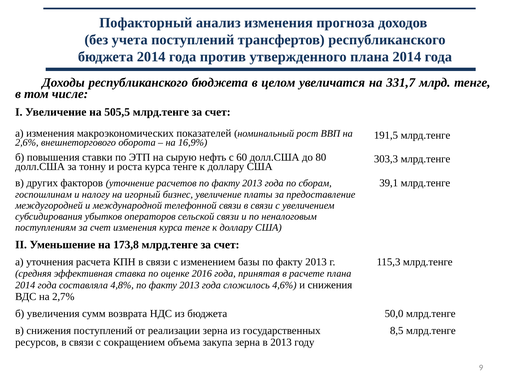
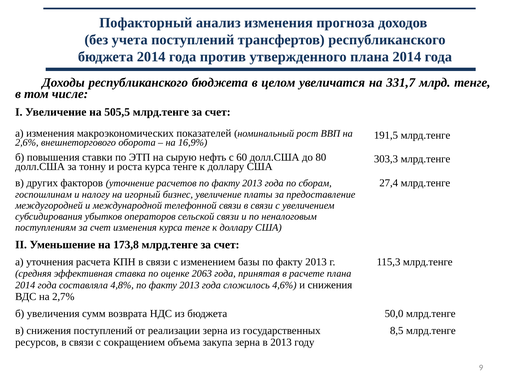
39,1: 39,1 -> 27,4
2016: 2016 -> 2063
